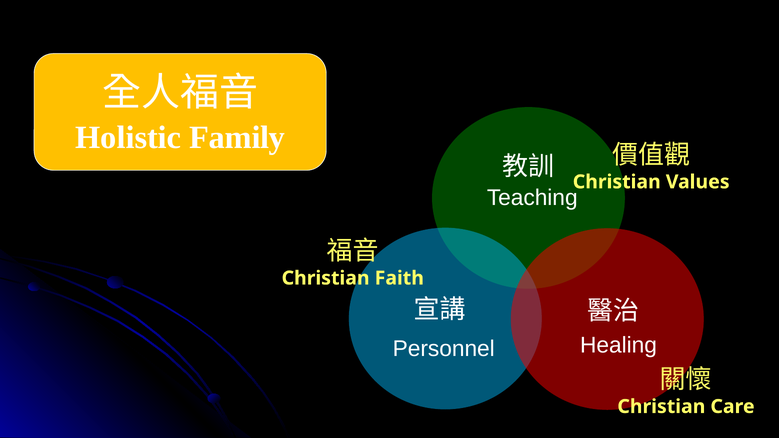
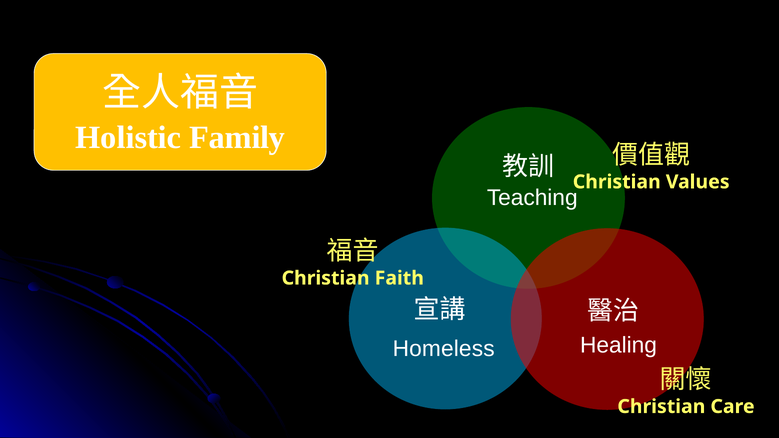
Personnel: Personnel -> Homeless
